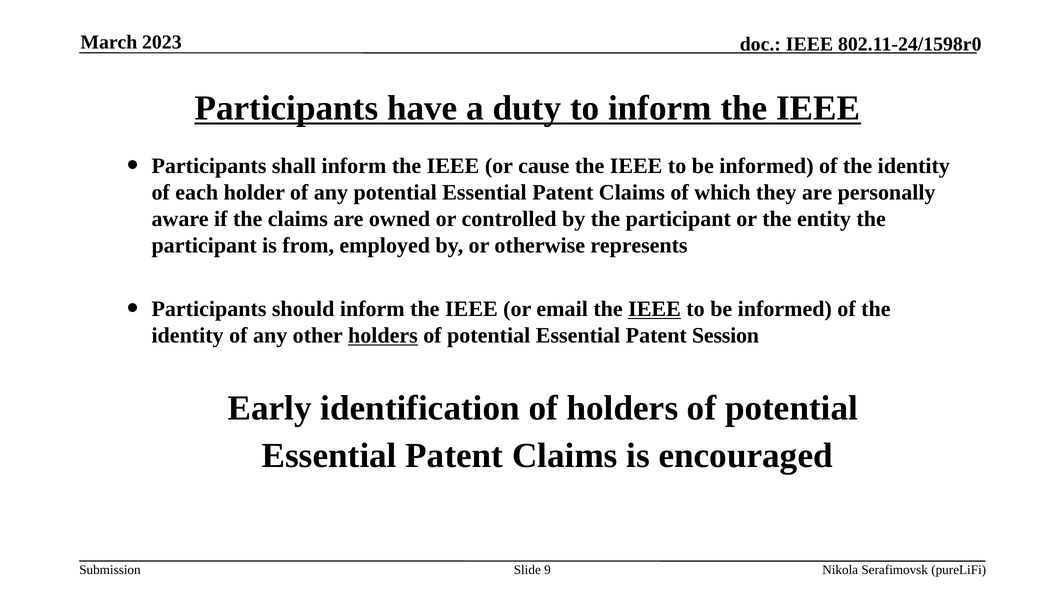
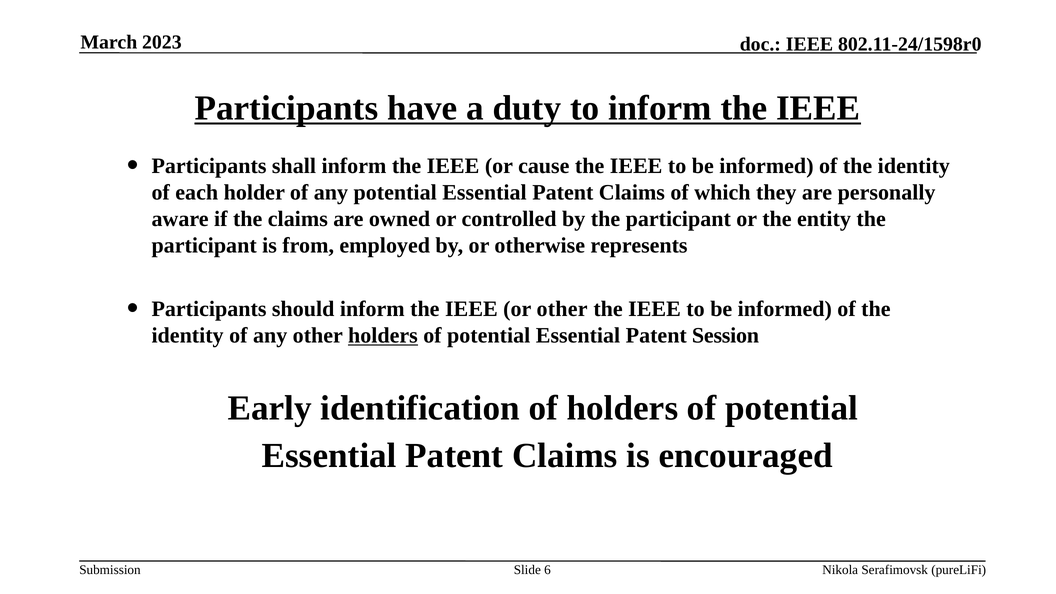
or email: email -> other
IEEE at (655, 309) underline: present -> none
9: 9 -> 6
